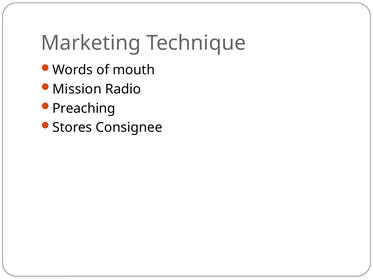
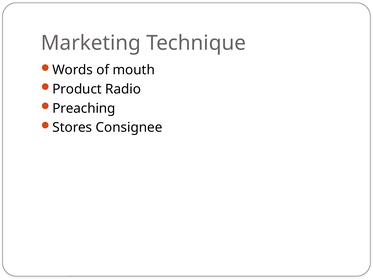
Mission: Mission -> Product
